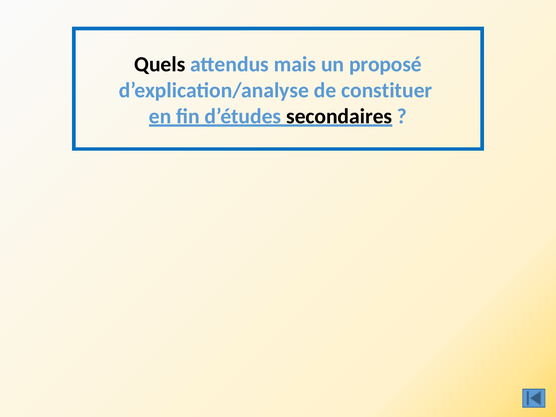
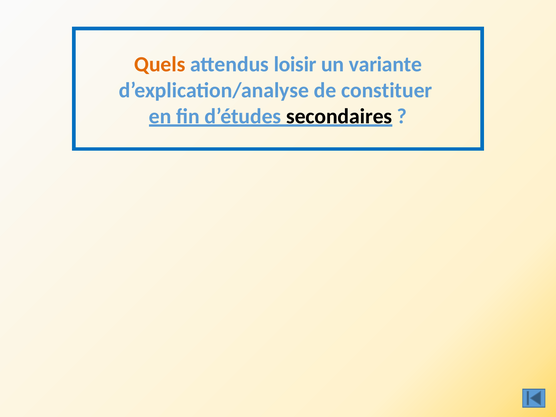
Quels colour: black -> orange
mais: mais -> loisir
proposé: proposé -> variante
